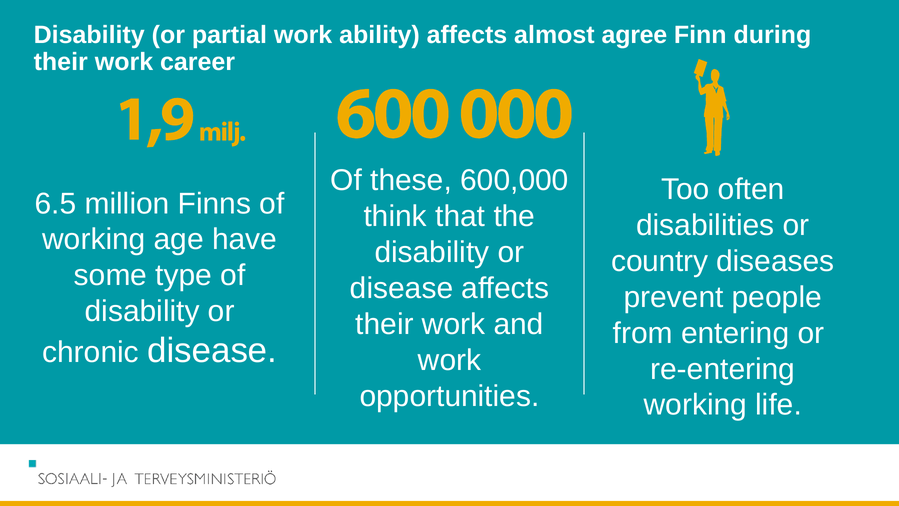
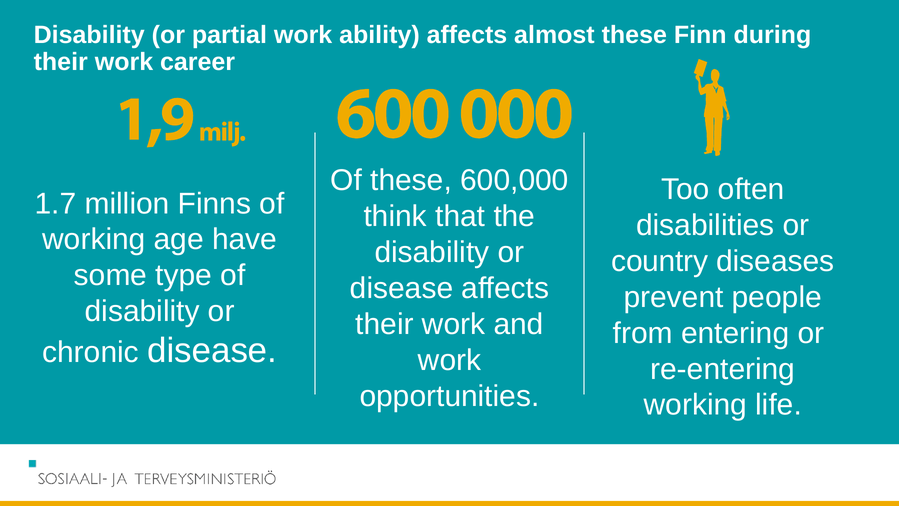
almost agree: agree -> these
6.5: 6.5 -> 1.7
